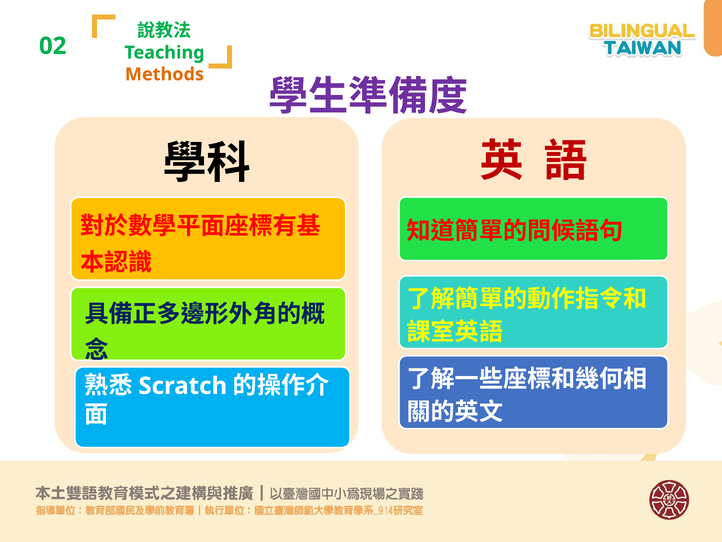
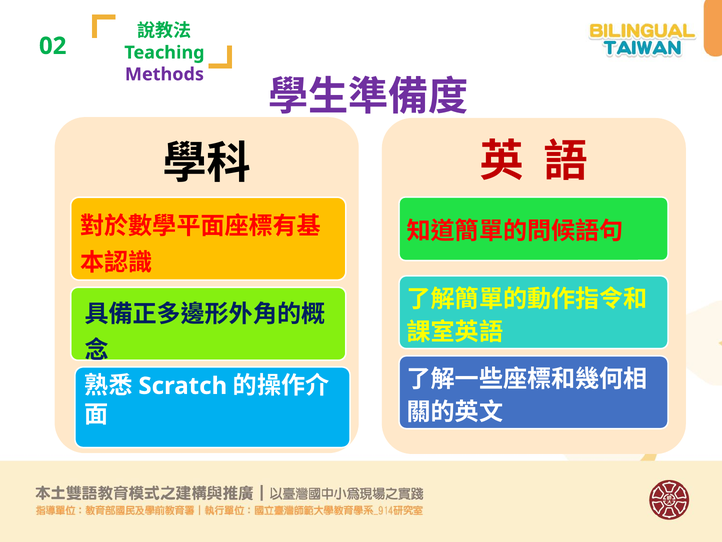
Methods colour: orange -> purple
